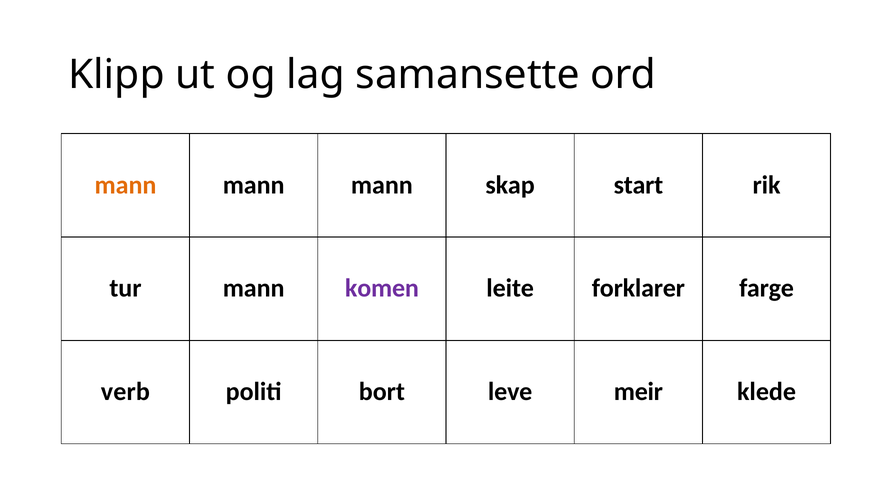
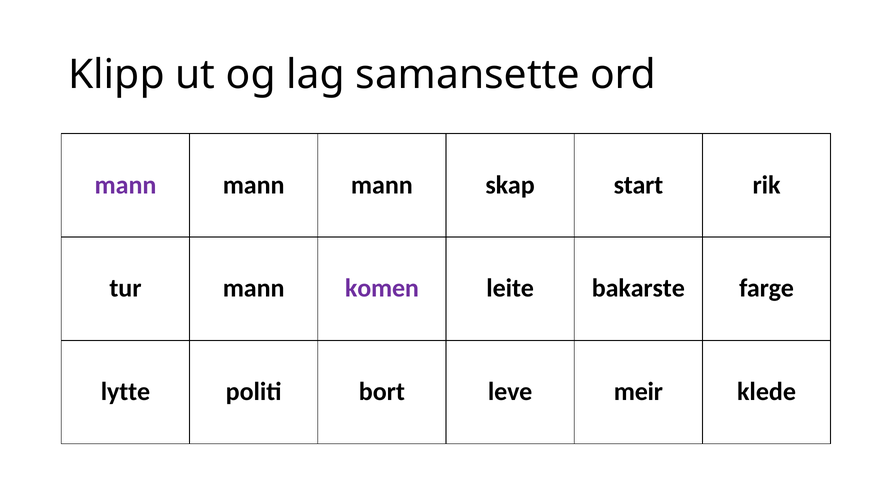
mann at (125, 185) colour: orange -> purple
forklarer: forklarer -> bakarste
verb: verb -> lytte
